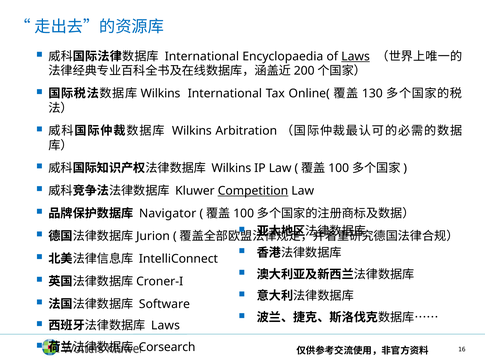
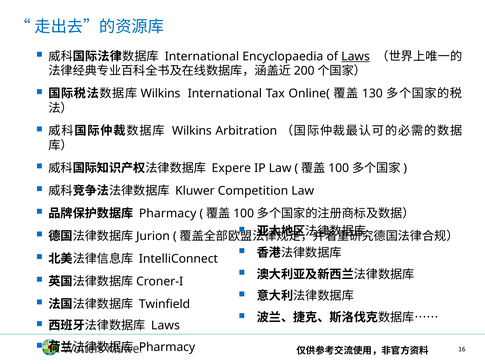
Wilkins at (231, 168): Wilkins -> Expere
Competition underline: present -> none
Navigator at (168, 213): Navigator -> Pharmacy
Software: Software -> Twinfield
Corsearch at (167, 347): Corsearch -> Pharmacy
